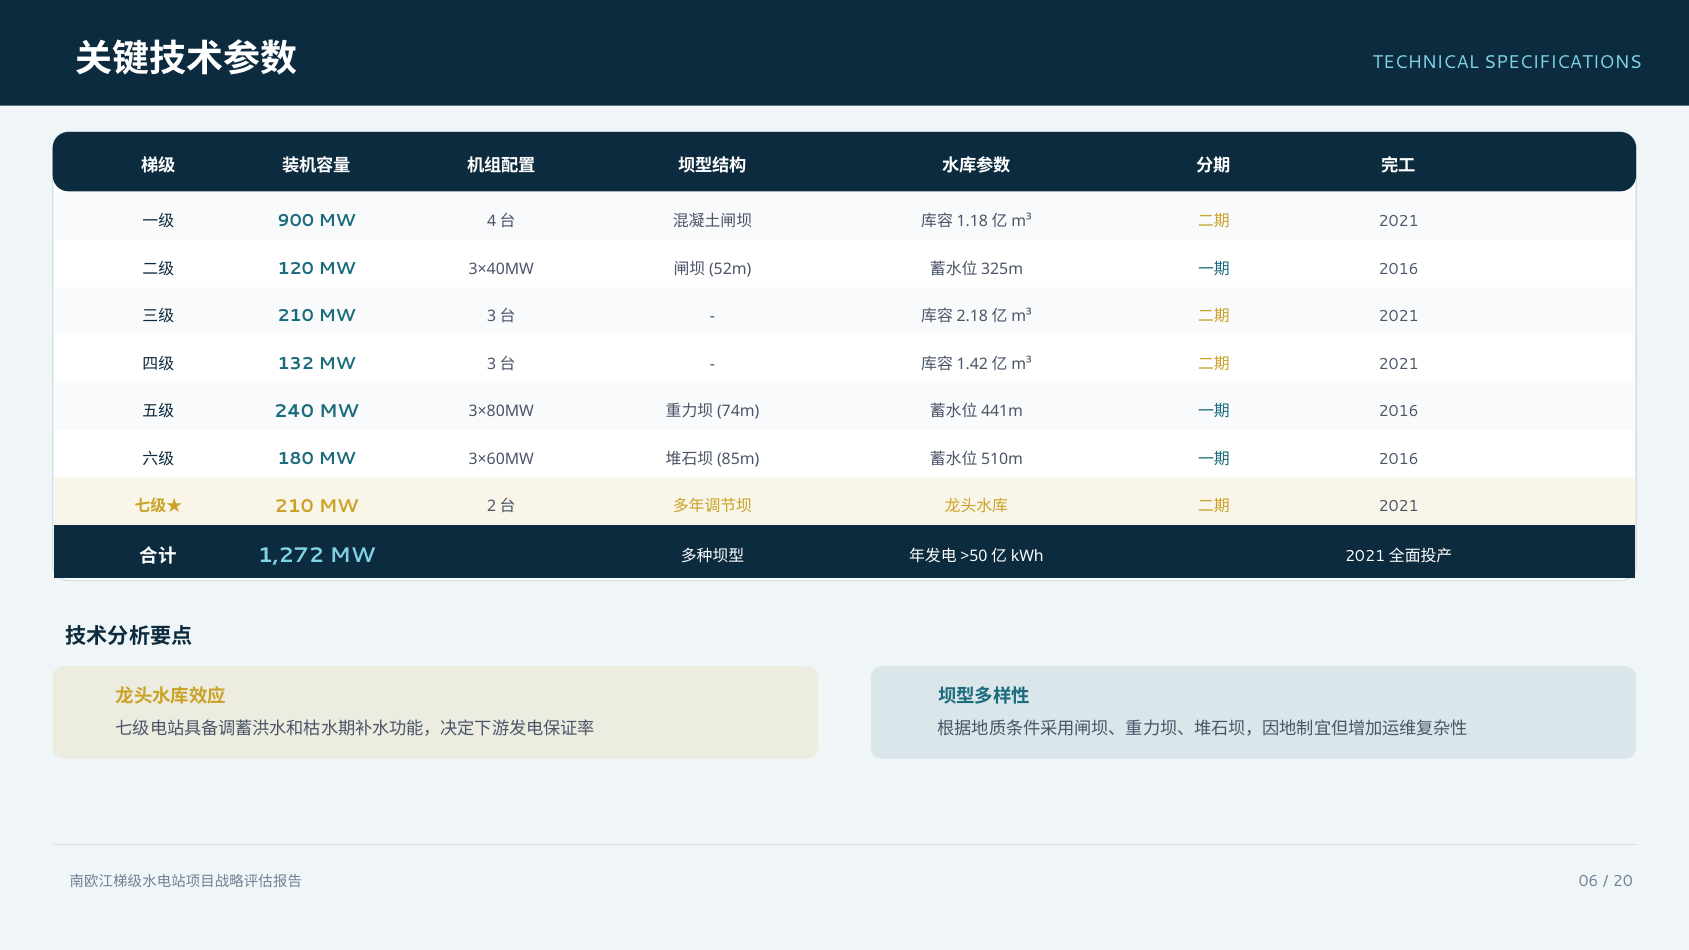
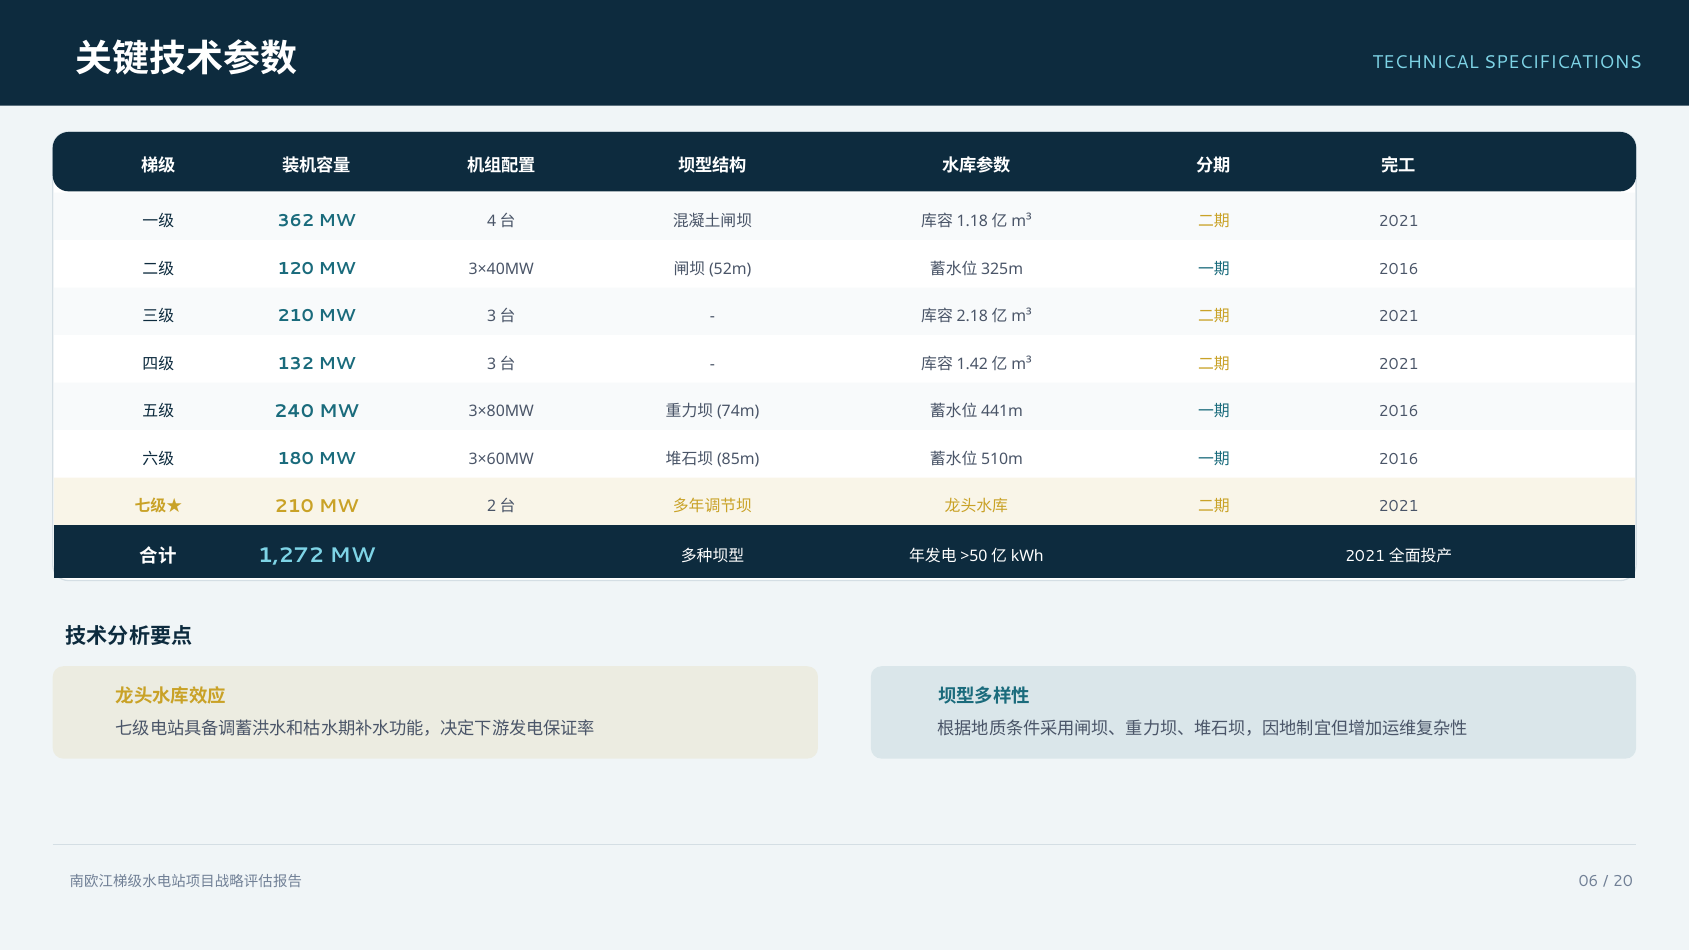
900: 900 -> 362
